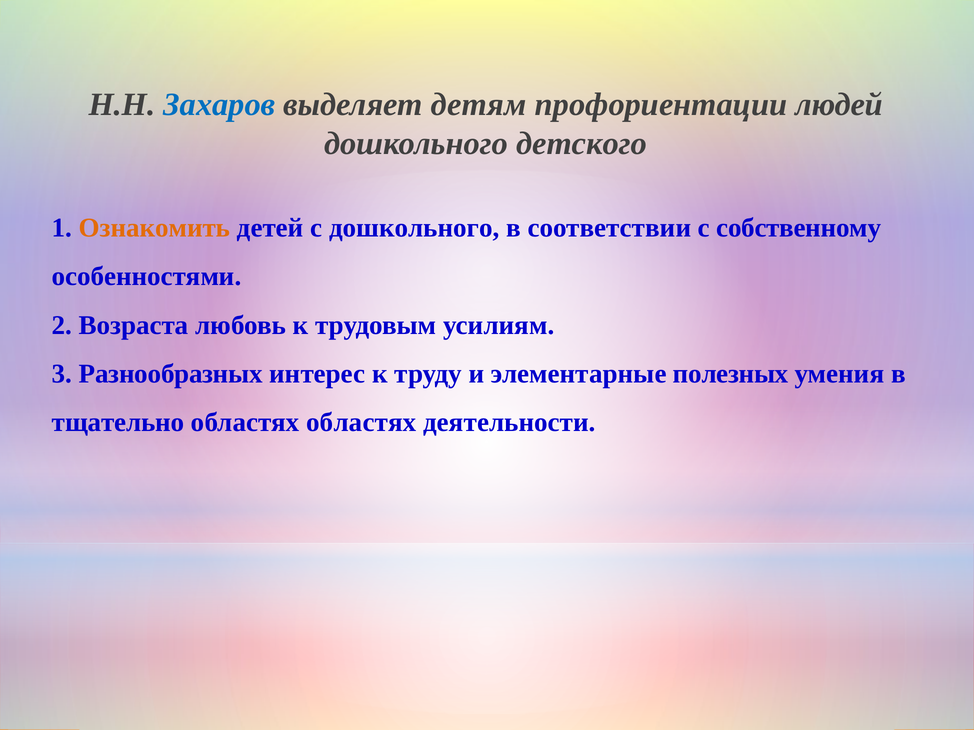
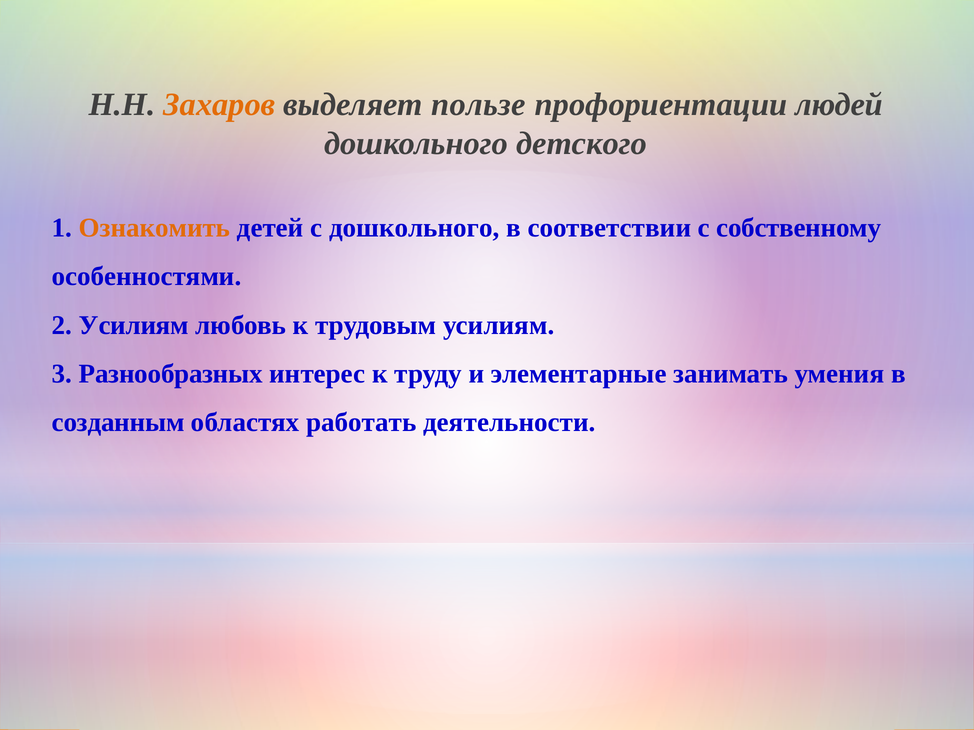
Захаров colour: blue -> orange
детям: детям -> пользе
2 Возраста: Возраста -> Усилиям
полезных: полезных -> занимать
тщательно: тщательно -> созданным
областях областях: областях -> работать
